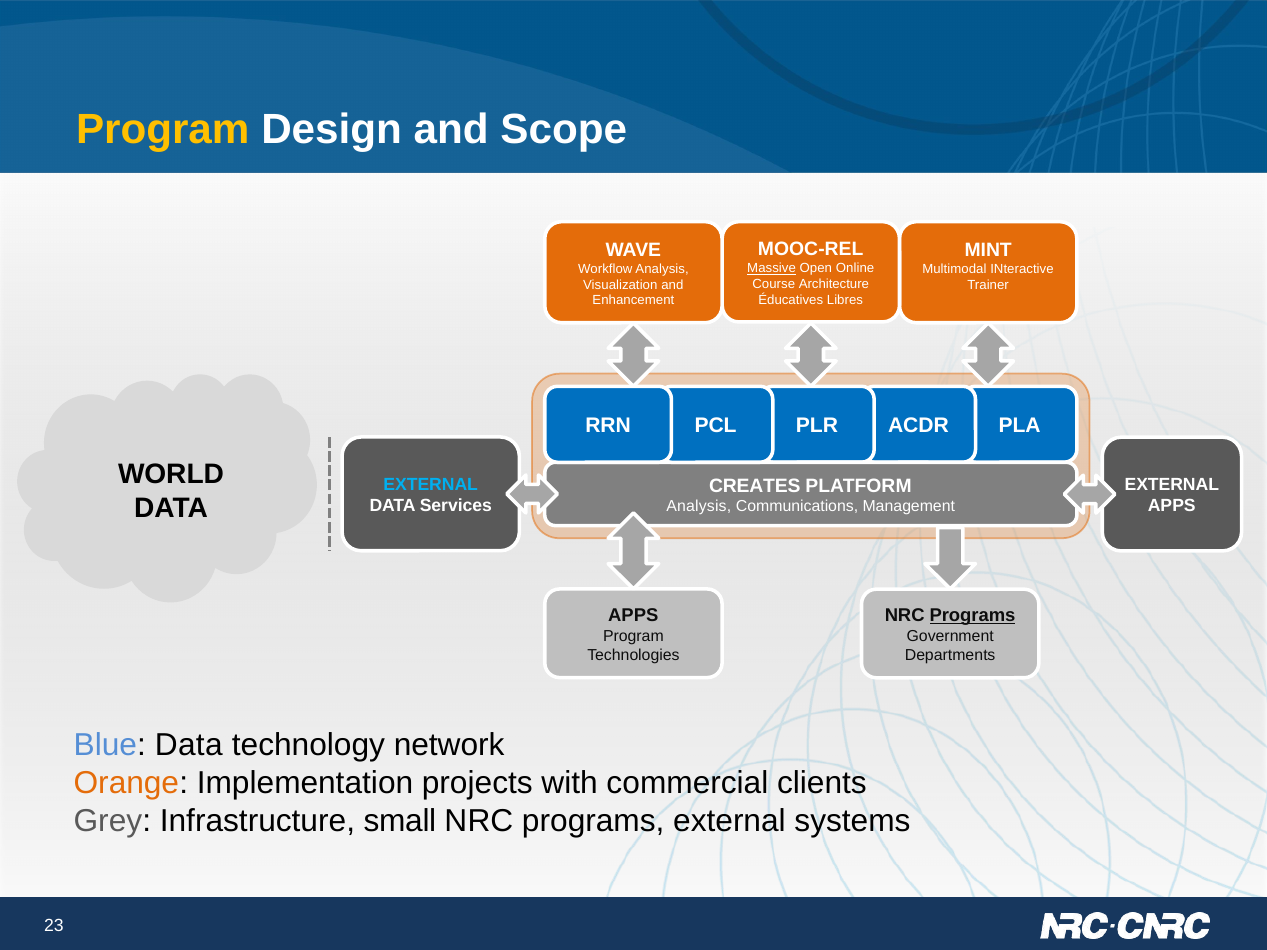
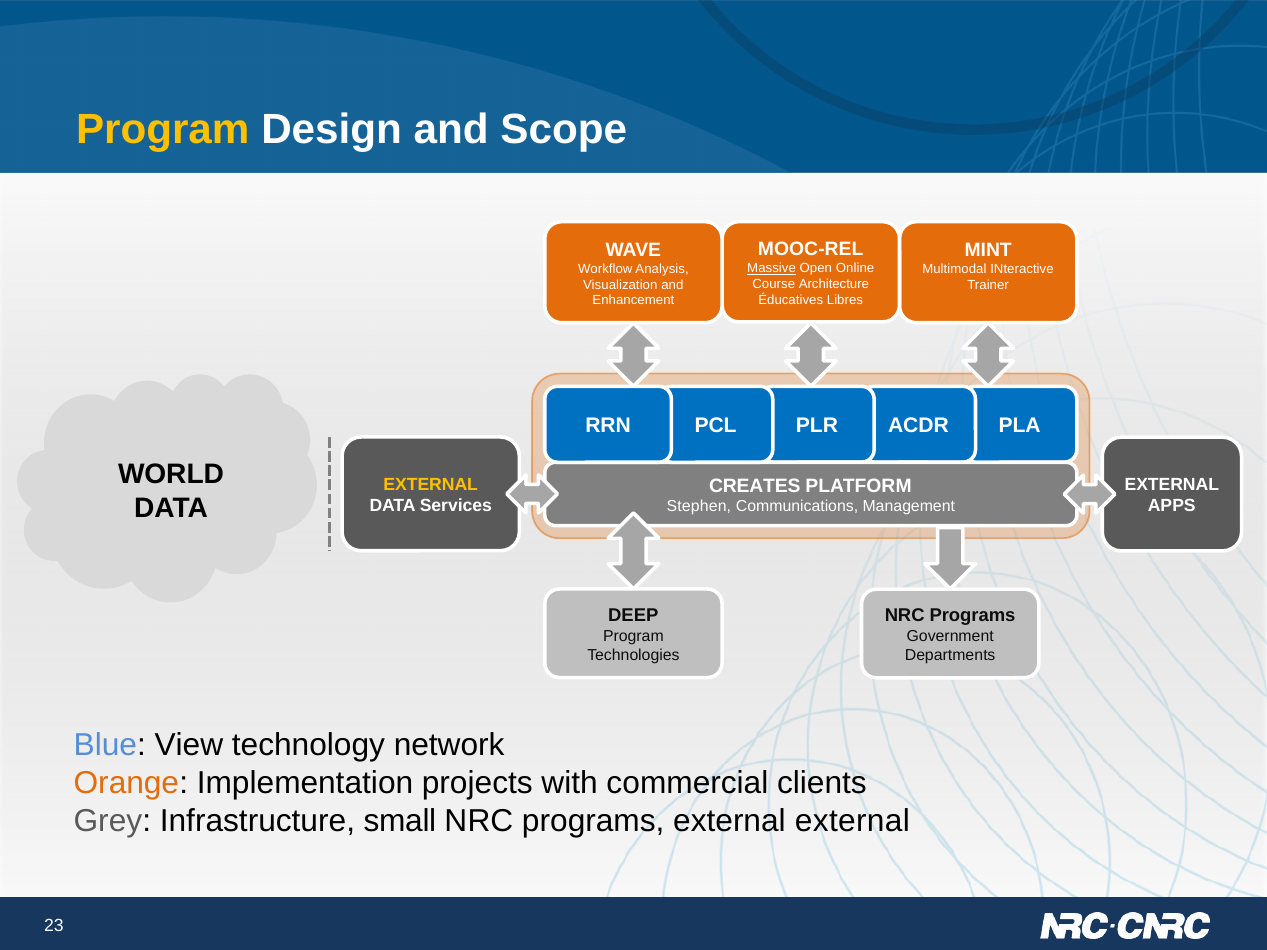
EXTERNAL at (431, 485) colour: light blue -> yellow
Analysis at (699, 507): Analysis -> Stephen
APPS at (633, 616): APPS -> DEEP
Programs at (973, 616) underline: present -> none
Blue Data: Data -> View
external systems: systems -> external
